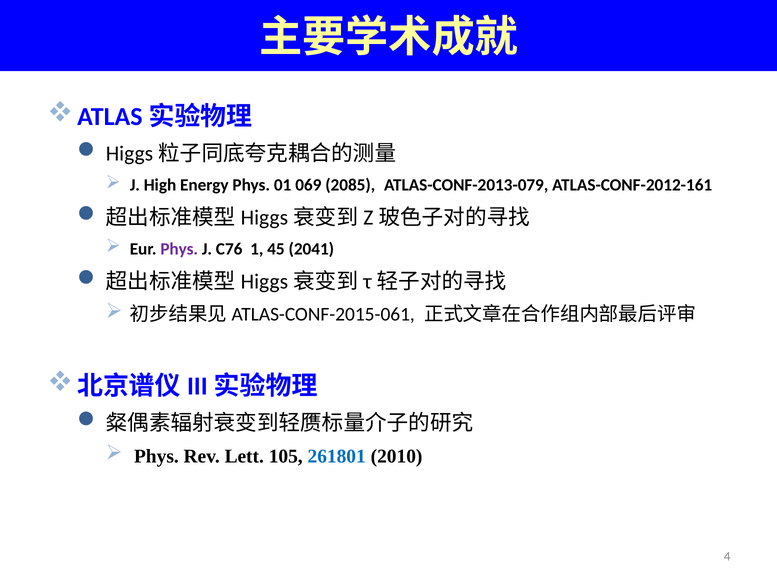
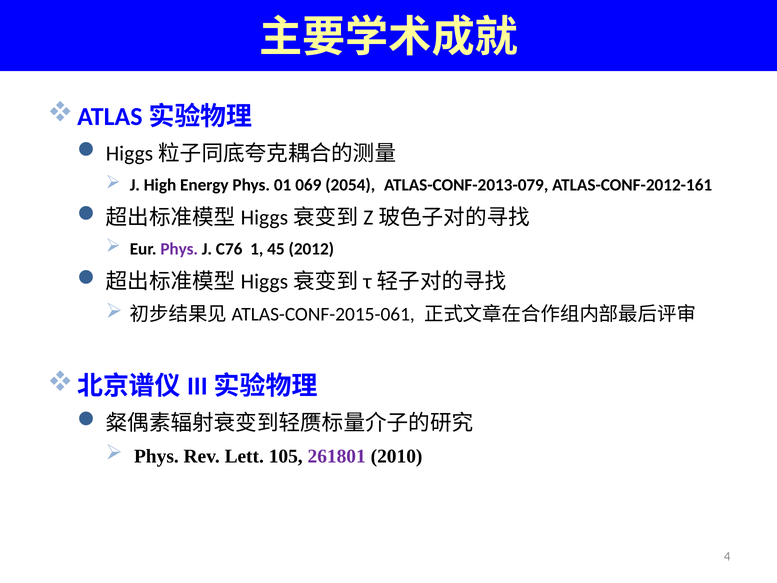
2085: 2085 -> 2054
2041: 2041 -> 2012
261801 colour: blue -> purple
